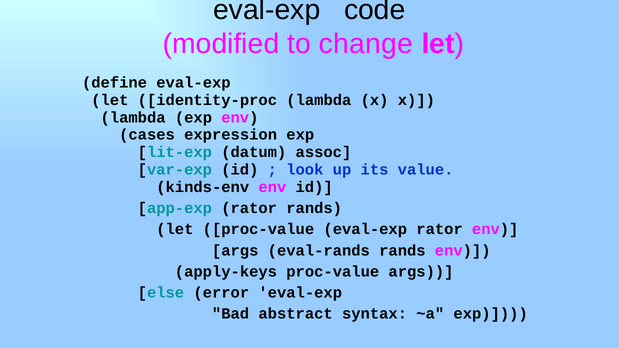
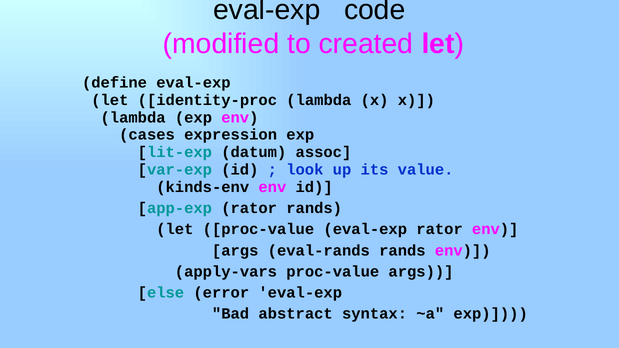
change: change -> created
apply-keys: apply-keys -> apply-vars
